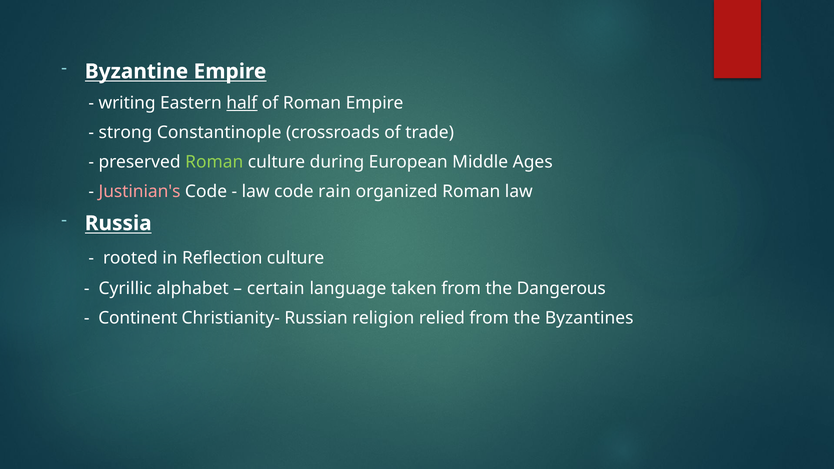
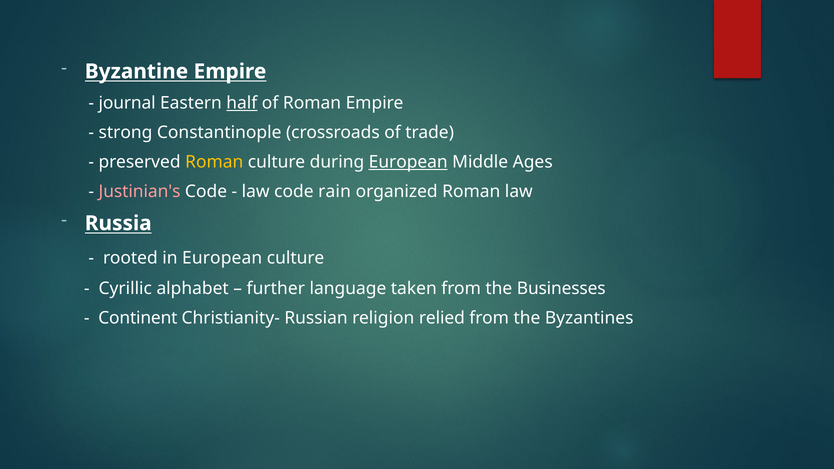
writing: writing -> journal
Roman at (214, 162) colour: light green -> yellow
European at (408, 162) underline: none -> present
in Reflection: Reflection -> European
certain: certain -> further
Dangerous: Dangerous -> Businesses
